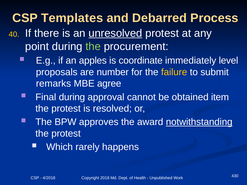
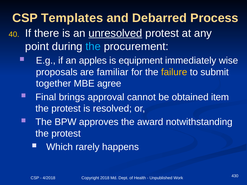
the at (93, 46) colour: light green -> light blue
coordinate: coordinate -> equipment
level: level -> wise
number: number -> familiar
remarks: remarks -> together
Final during: during -> brings
notwithstanding underline: present -> none
